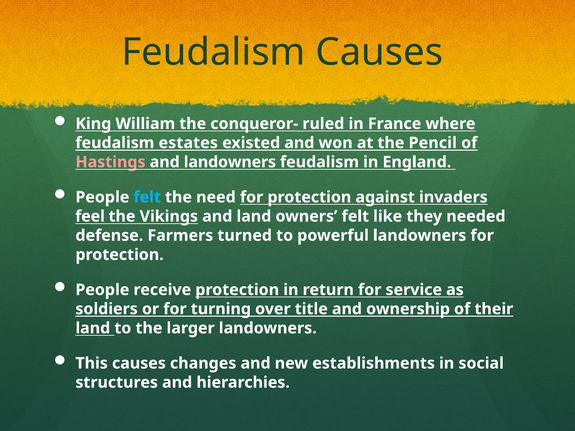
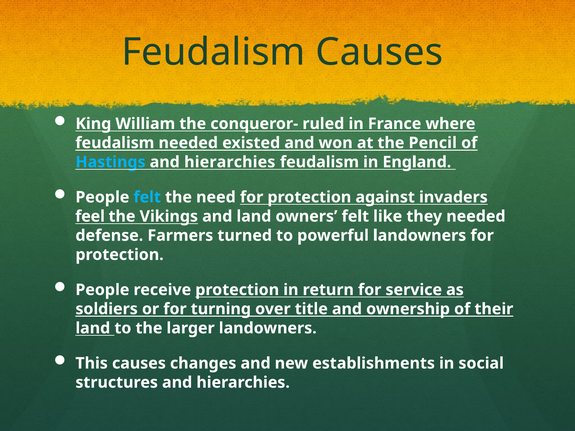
feudalism estates: estates -> needed
Hastings colour: pink -> light blue
landowners at (230, 162): landowners -> hierarchies
